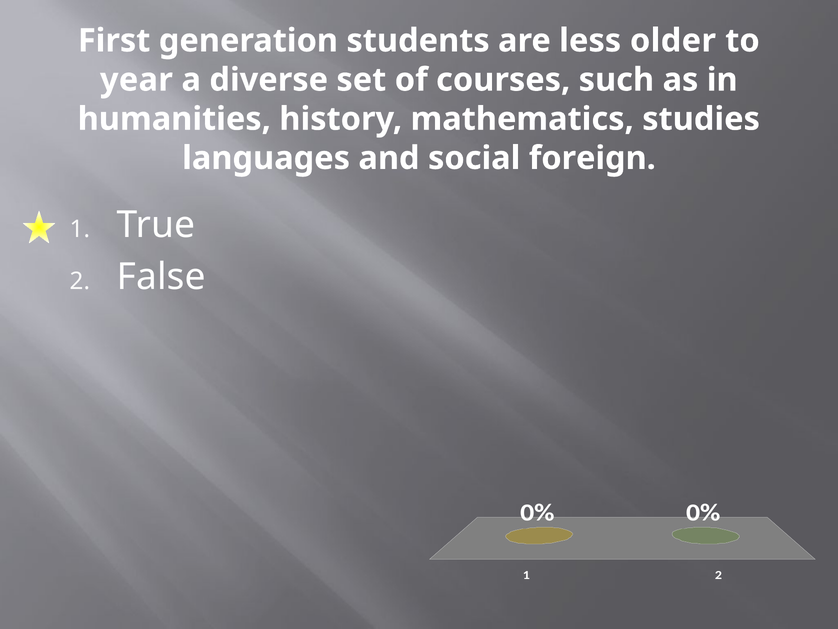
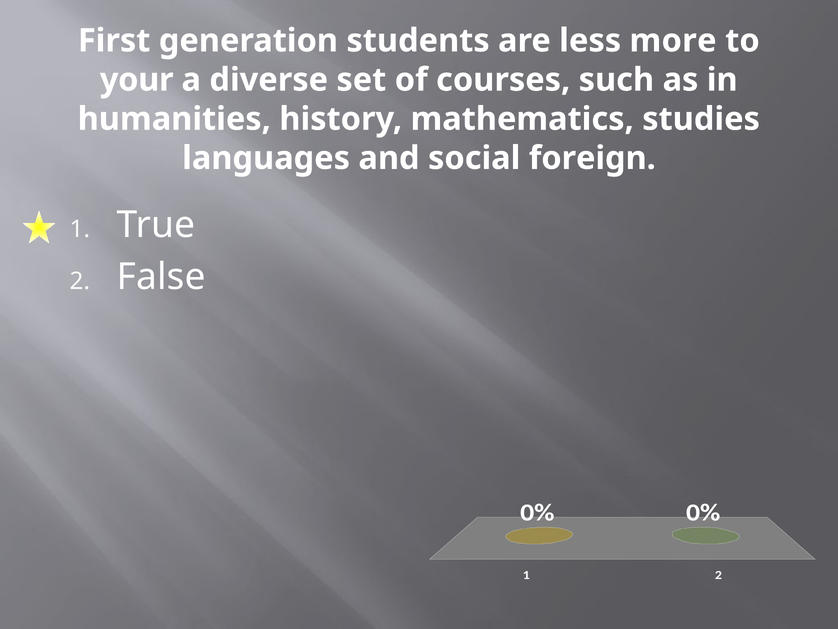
older: older -> more
year: year -> your
